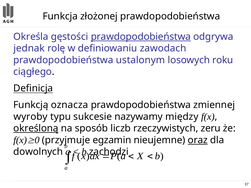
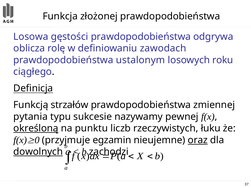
Określa: Określa -> Losowa
prawdopodobieństwa at (141, 37) underline: present -> none
jednak: jednak -> oblicza
oznacza: oznacza -> strzałów
wyroby: wyroby -> pytania
między: między -> pewnej
sposób: sposób -> punktu
zeru: zeru -> łuku
dowolnych underline: none -> present
